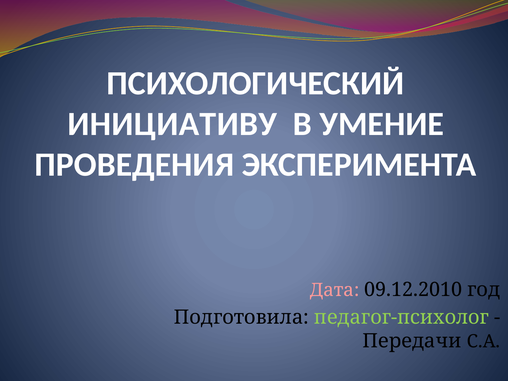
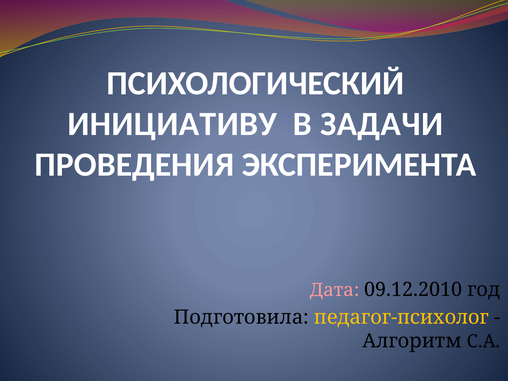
УМЕНИЕ: УМЕНИЕ -> ЗАДАЧИ
педагог-психолог colour: light green -> yellow
Передачи: Передачи -> Алгоритм
